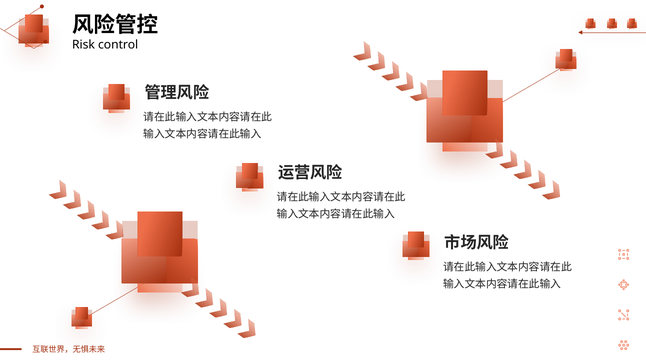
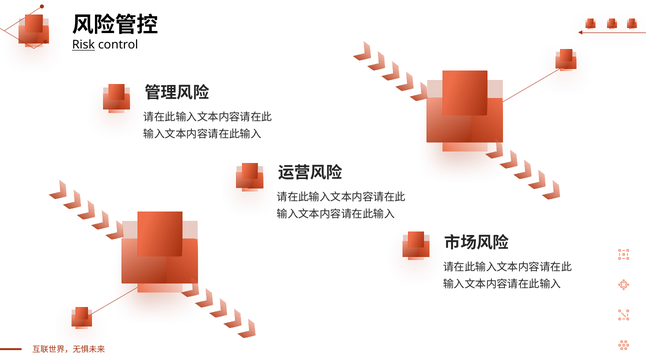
Risk underline: none -> present
